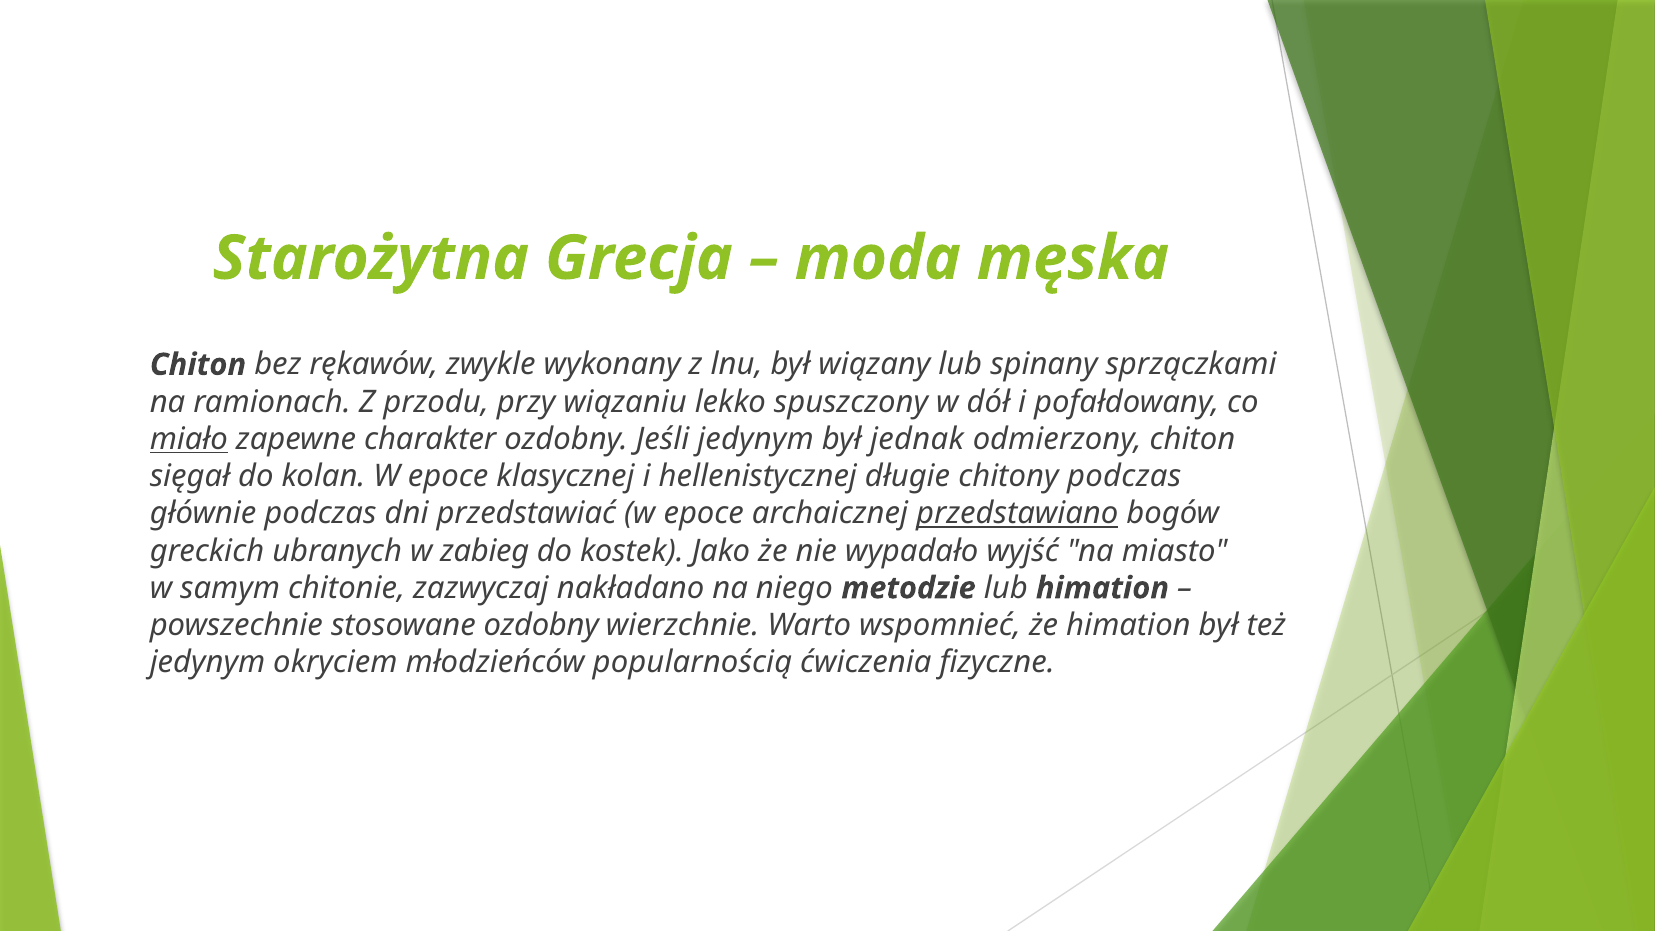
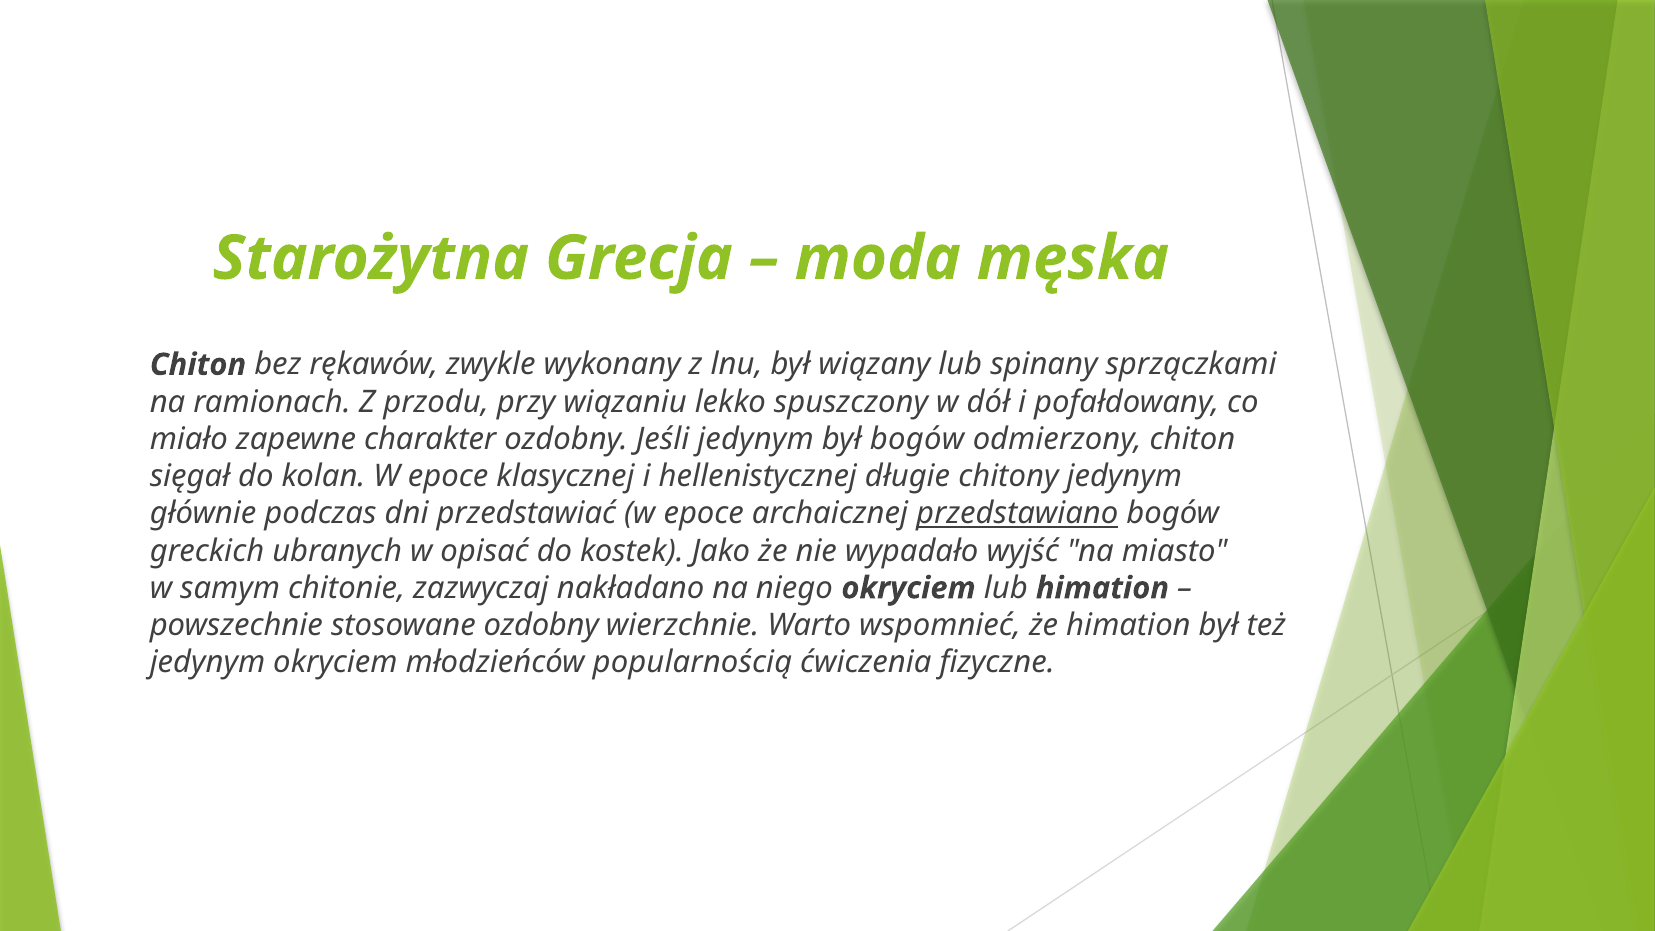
miało underline: present -> none
był jednak: jednak -> bogów
chitony podczas: podczas -> jedynym
zabieg: zabieg -> opisać
niego metodzie: metodzie -> okryciem
